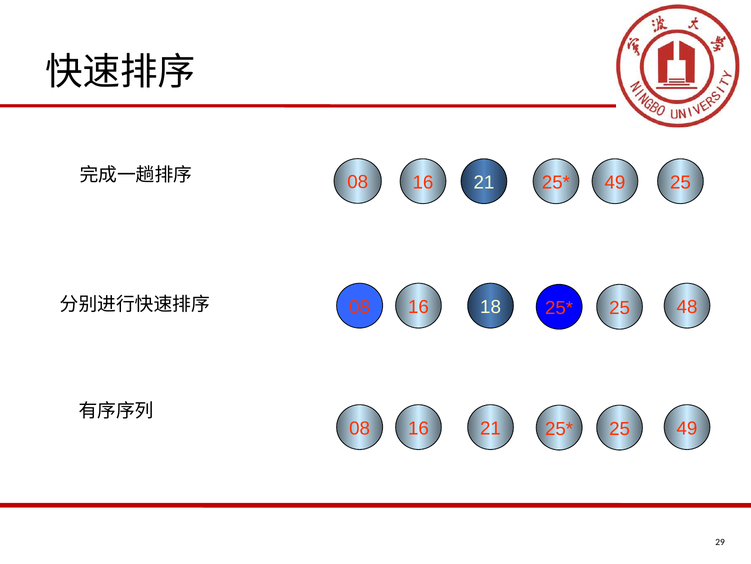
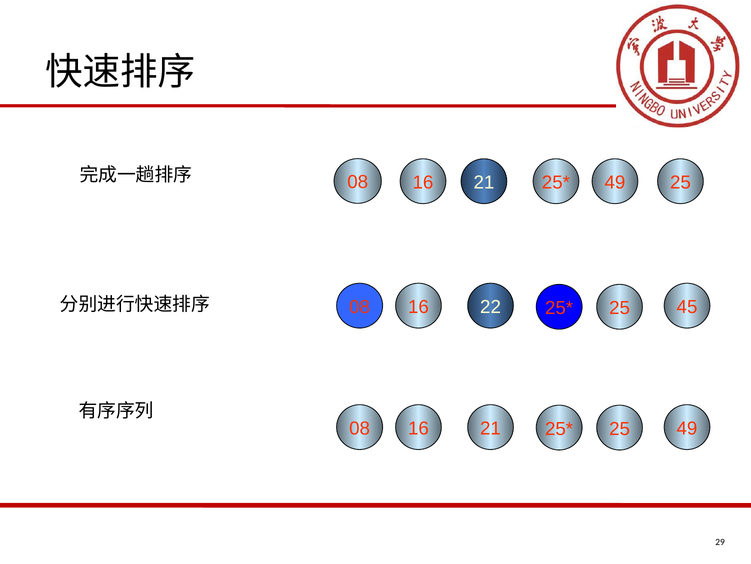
18: 18 -> 22
48: 48 -> 45
